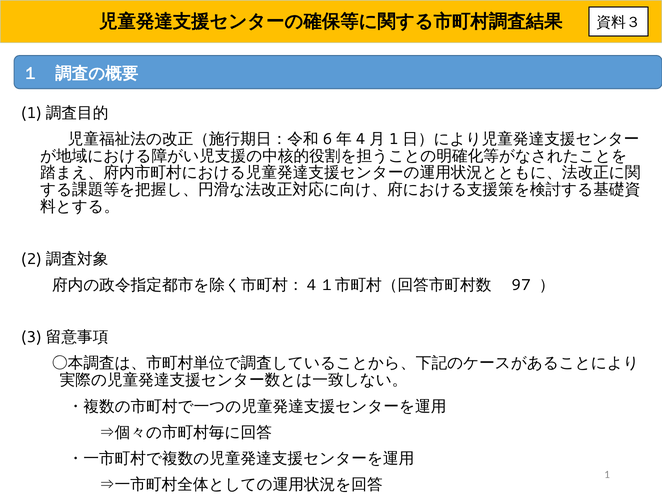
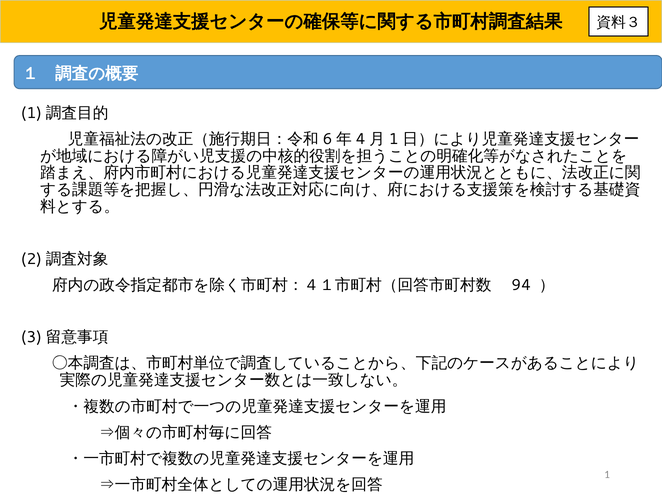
97: 97 -> 94
